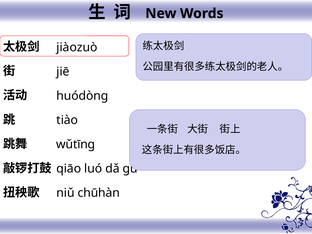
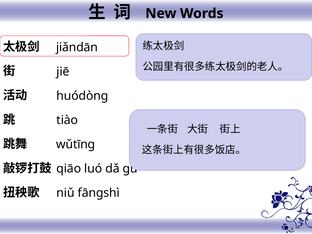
jiàozuò: jiàozuò -> jiǎndān
chūhàn: chūhàn -> fāngshì
